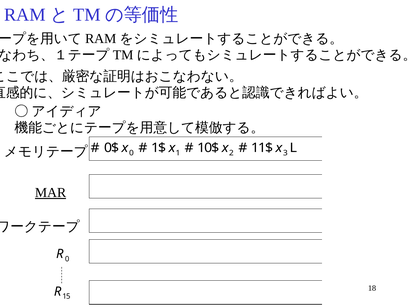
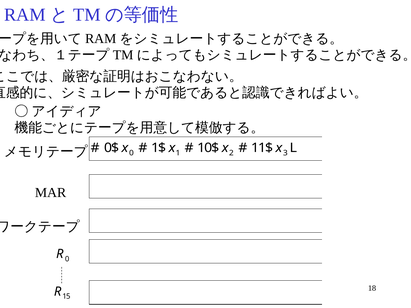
MAR underline: present -> none
